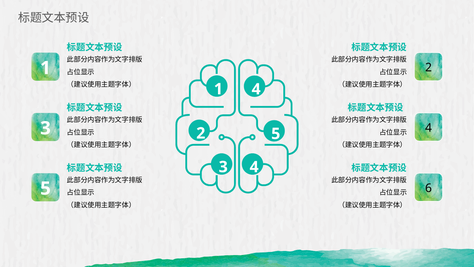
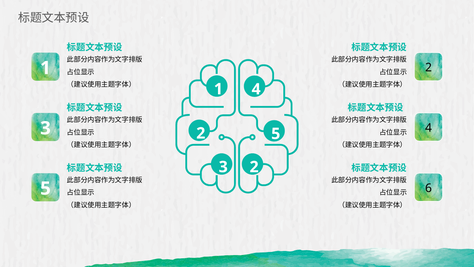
3 4: 4 -> 2
